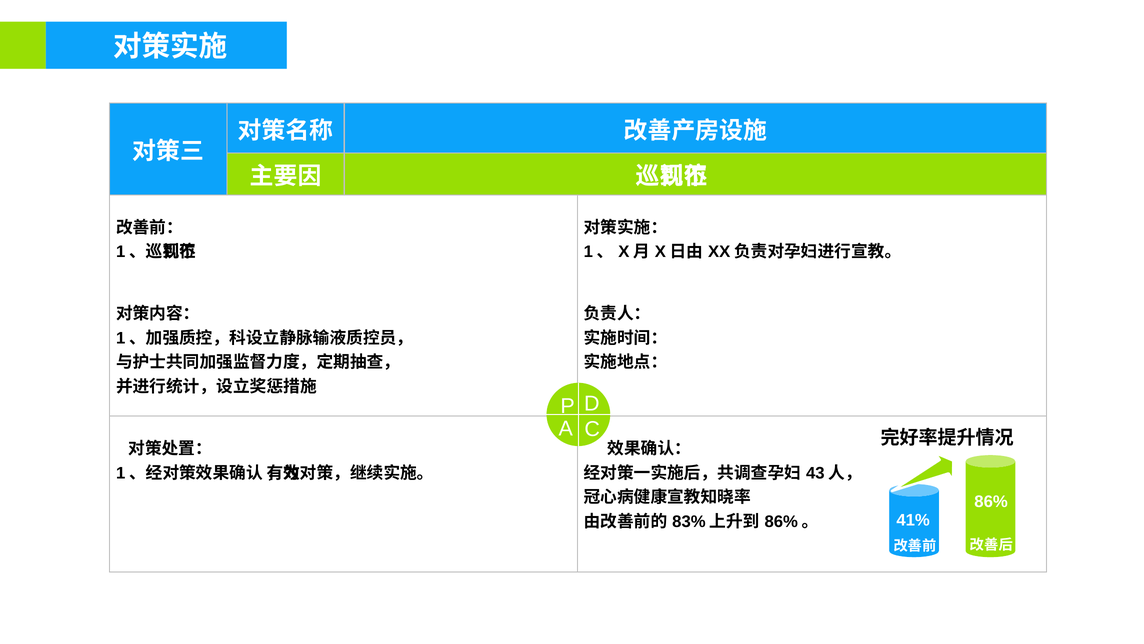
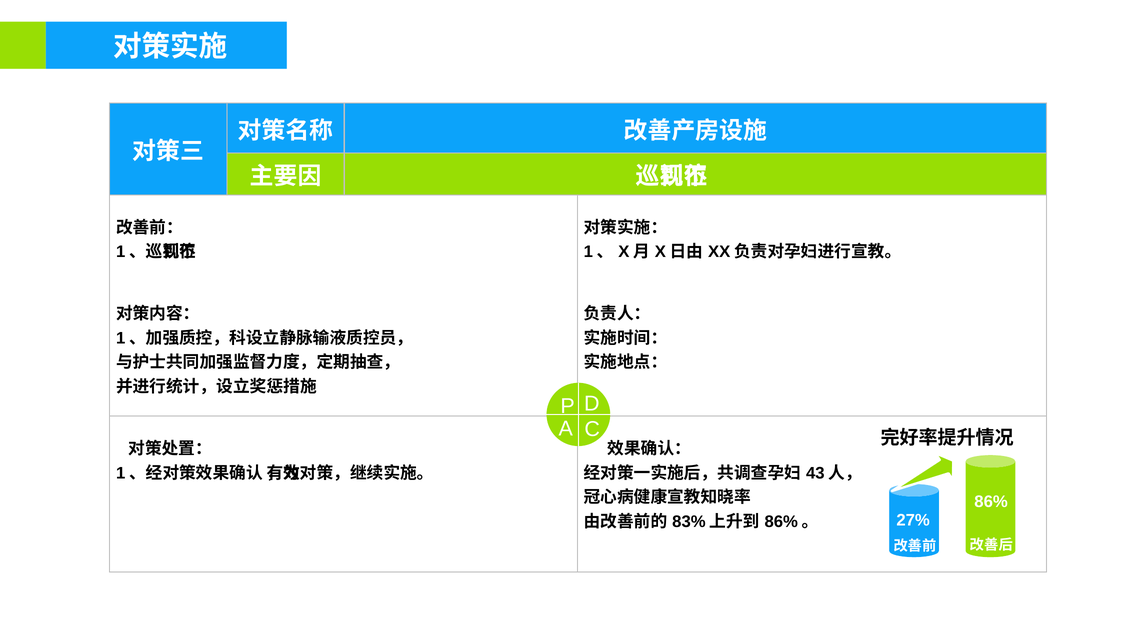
41%: 41% -> 27%
